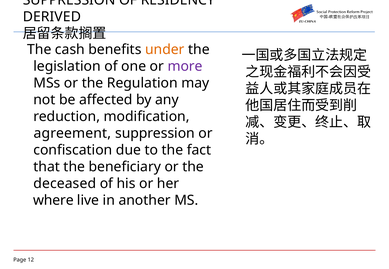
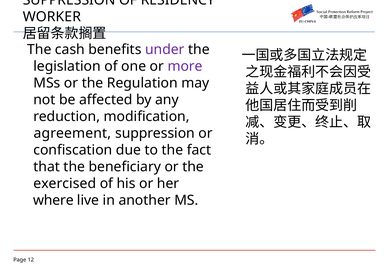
DERIVED: DERIVED -> WORKER
under colour: orange -> purple
deceased: deceased -> exercised
